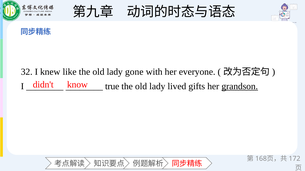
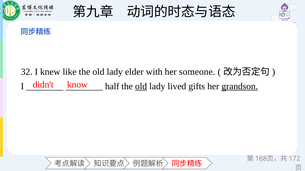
gone: gone -> elder
everyone: everyone -> someone
true: true -> half
old at (141, 87) underline: none -> present
